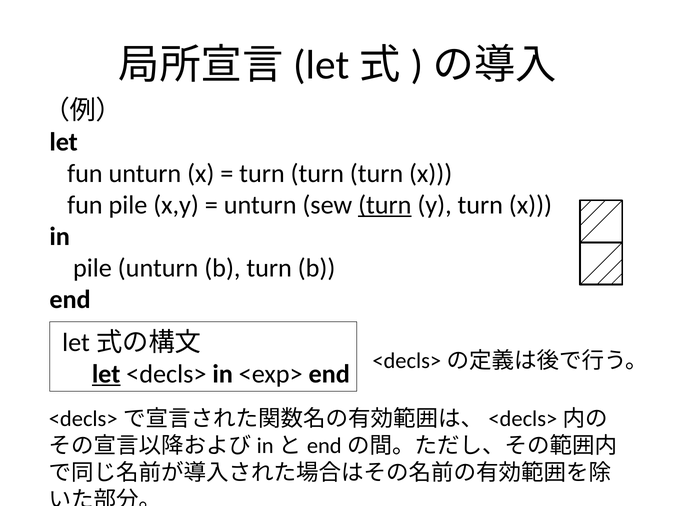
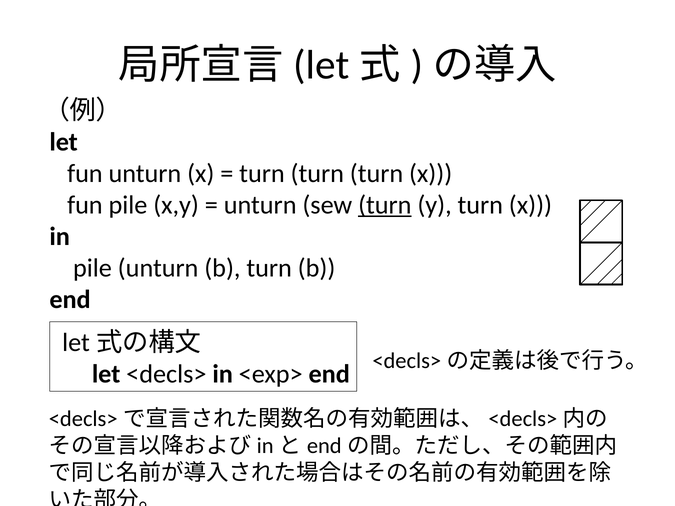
let at (106, 374) underline: present -> none
